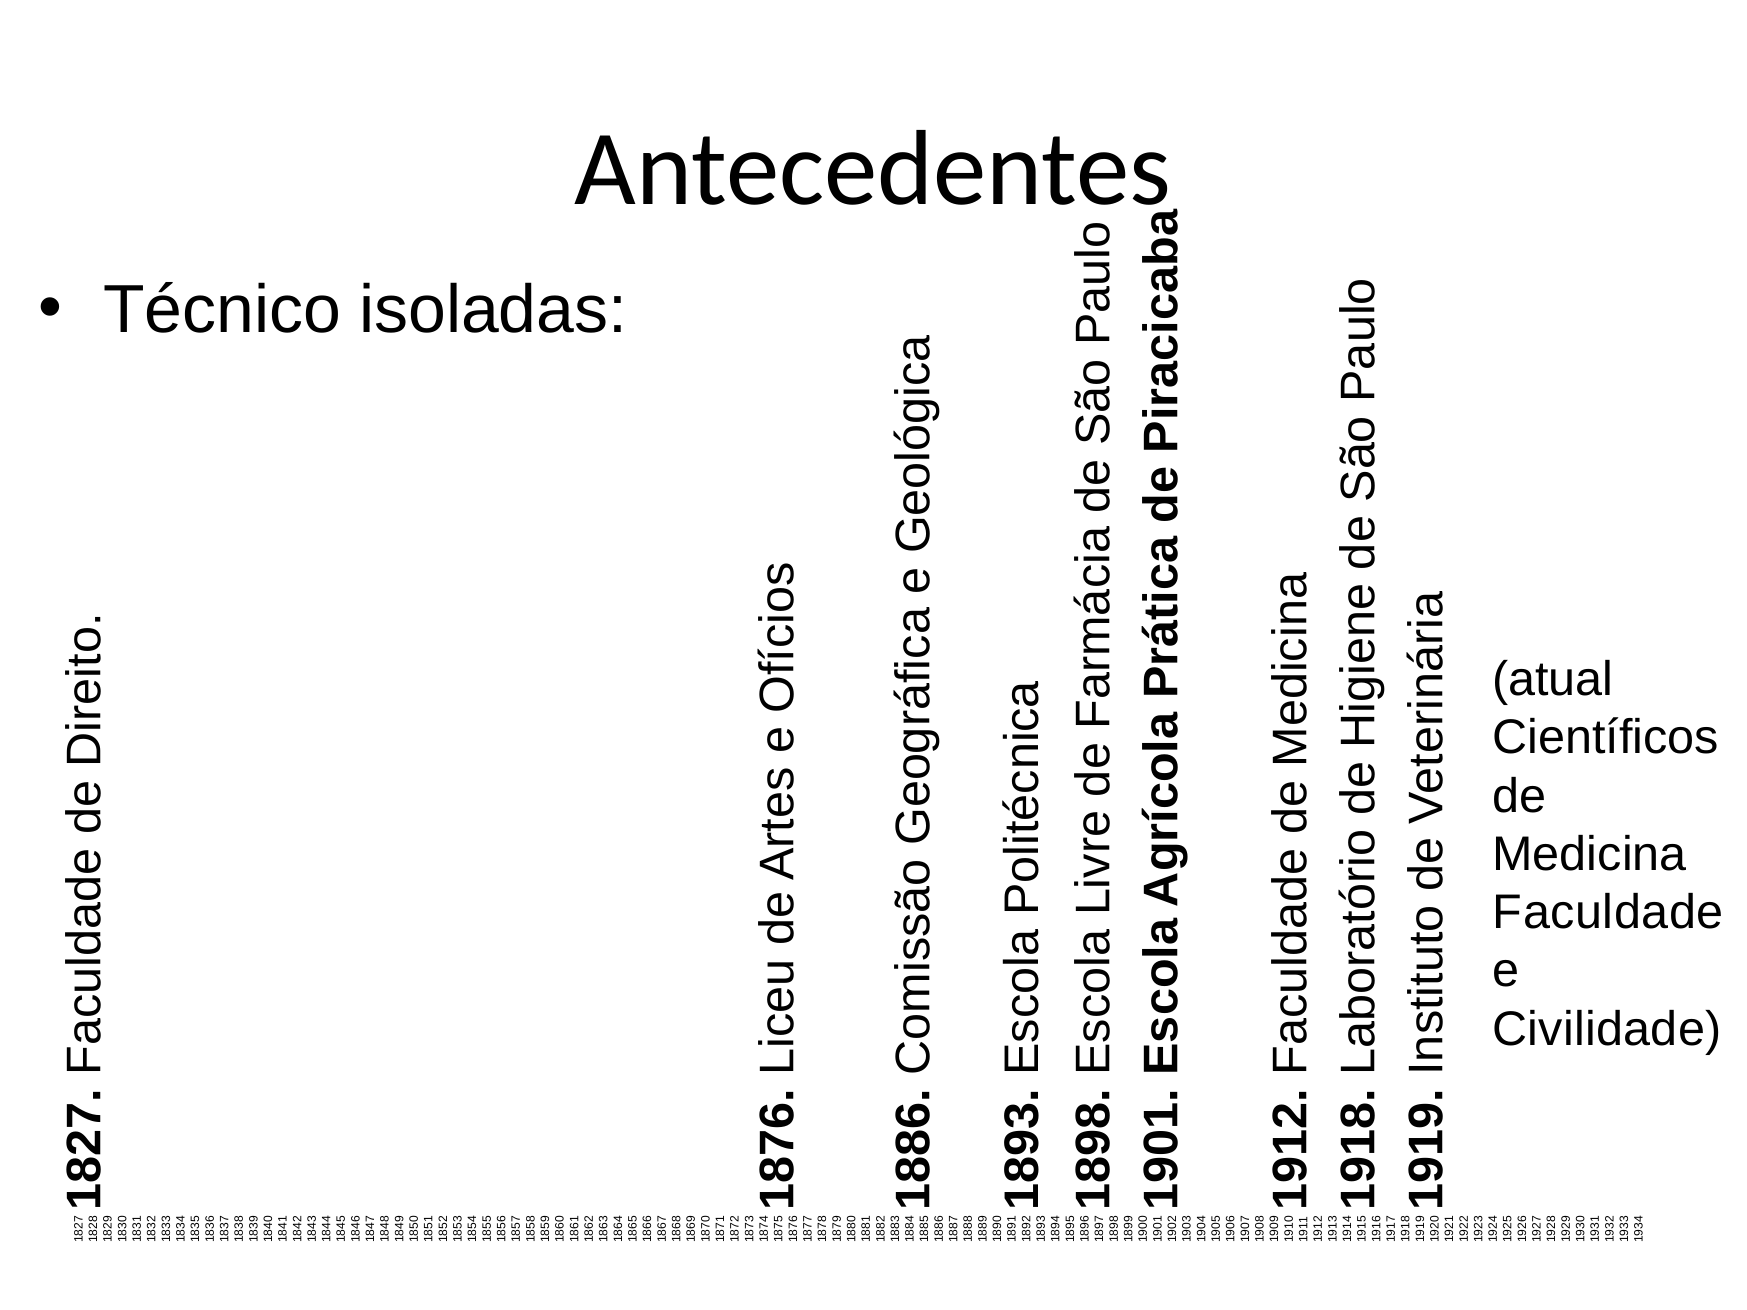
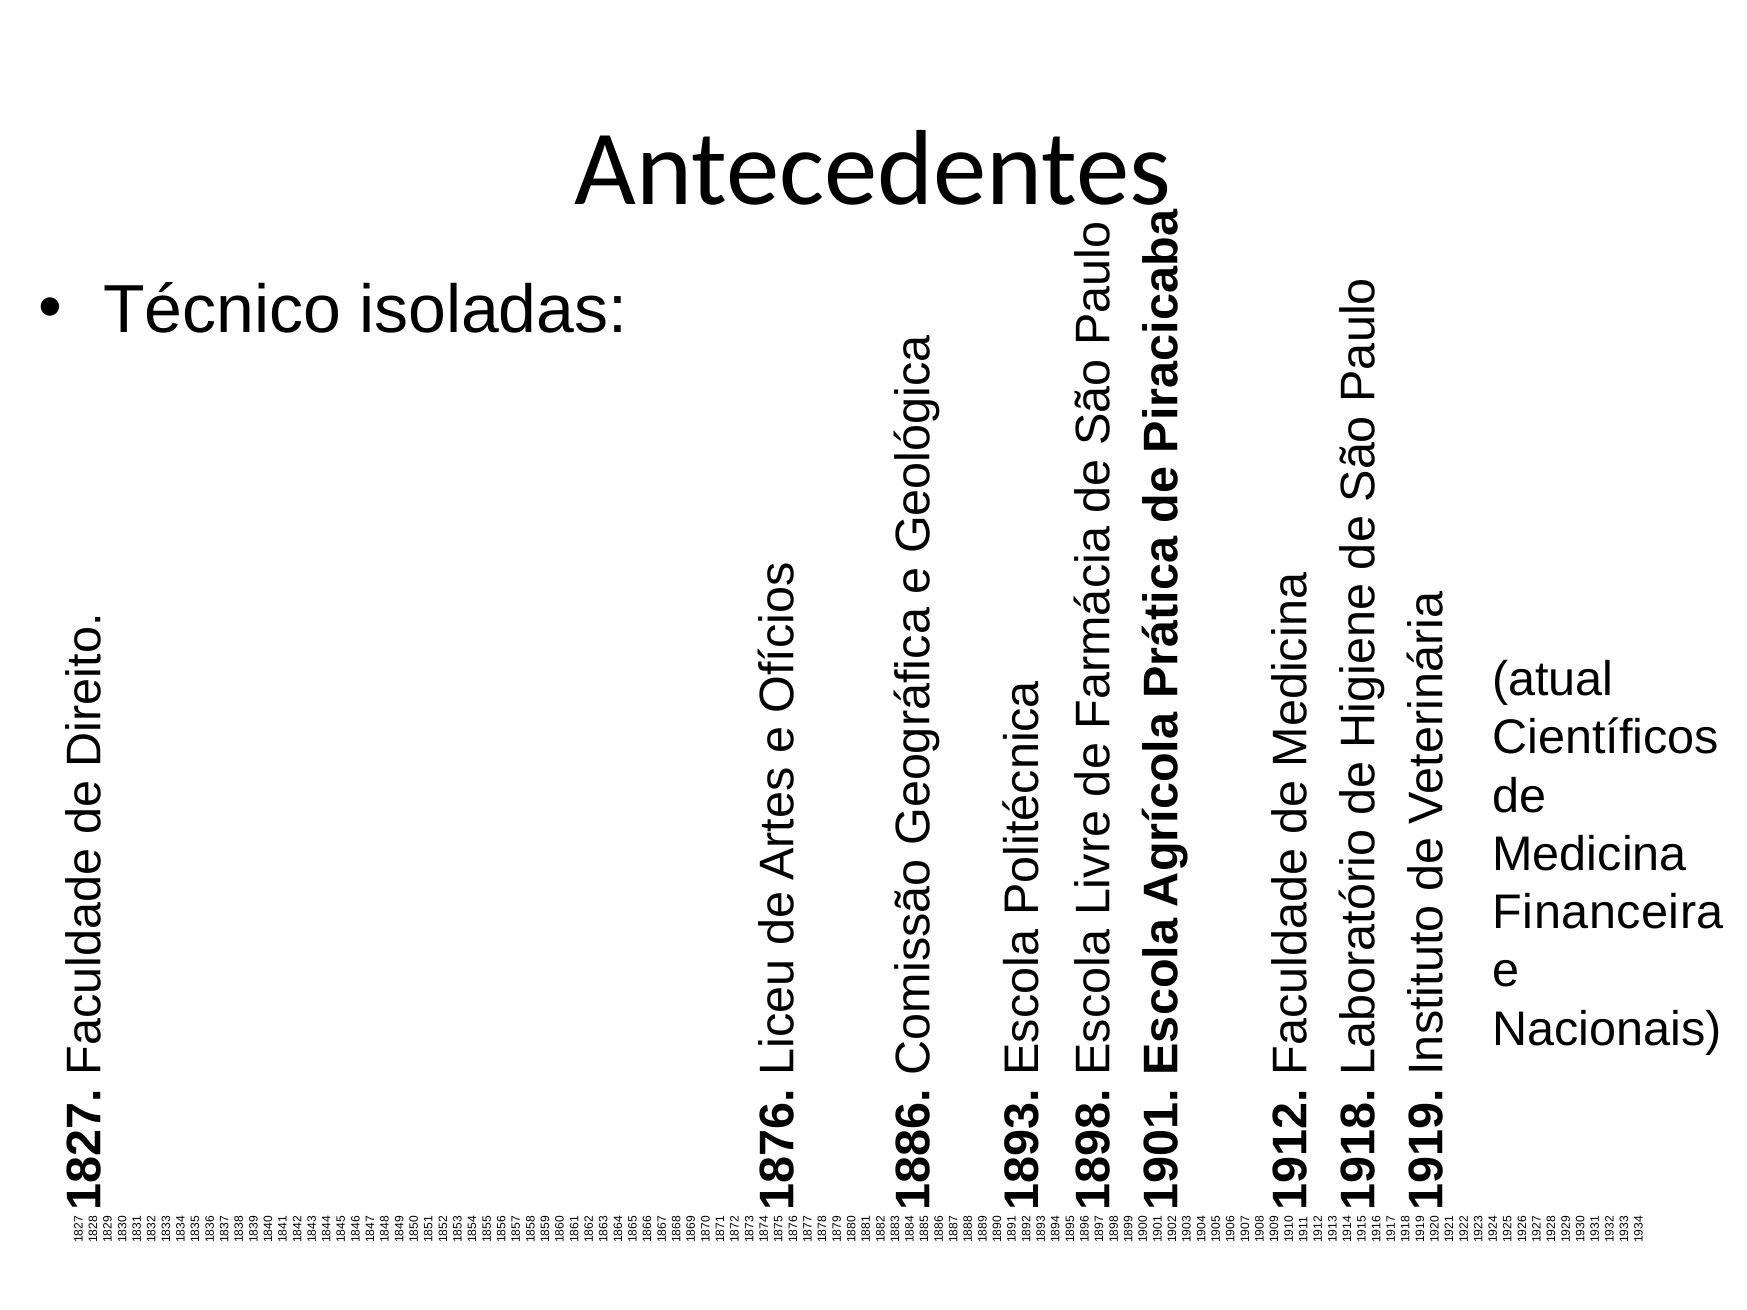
Faculdade: Faculdade -> Financeira
Civilidade: Civilidade -> Nacionais
